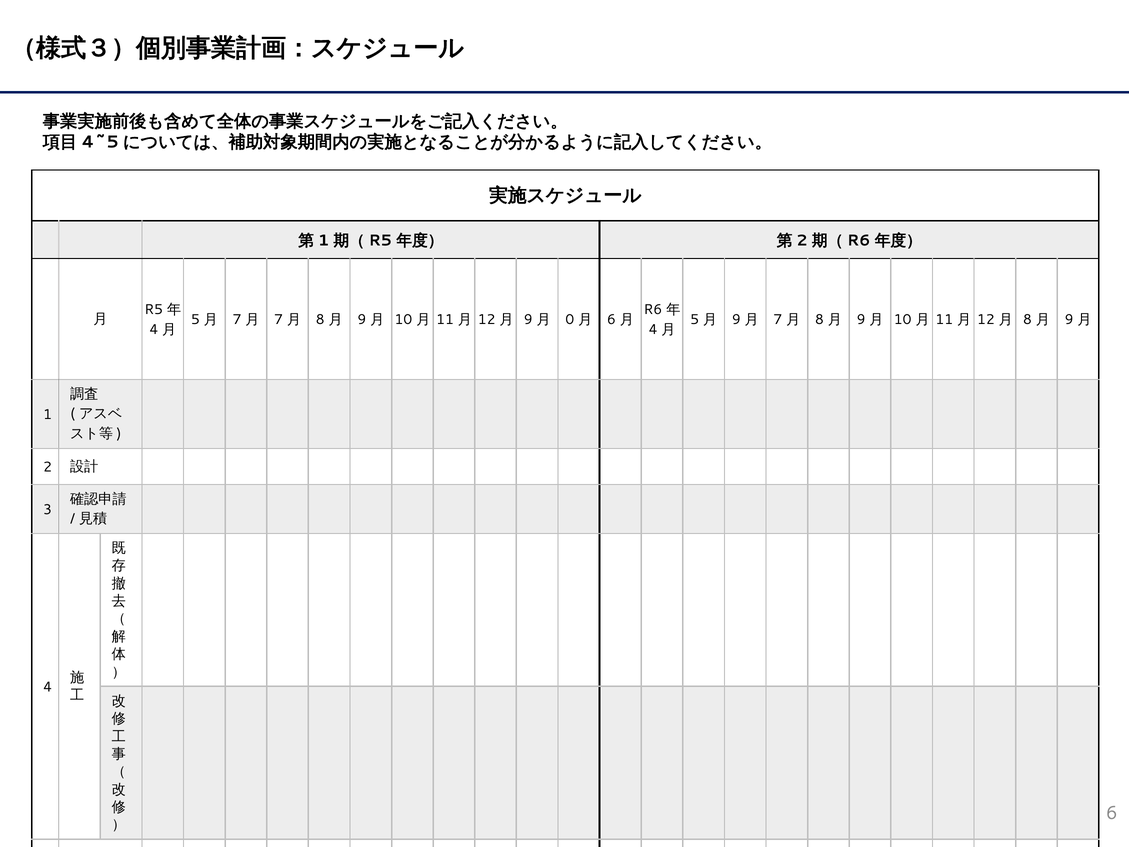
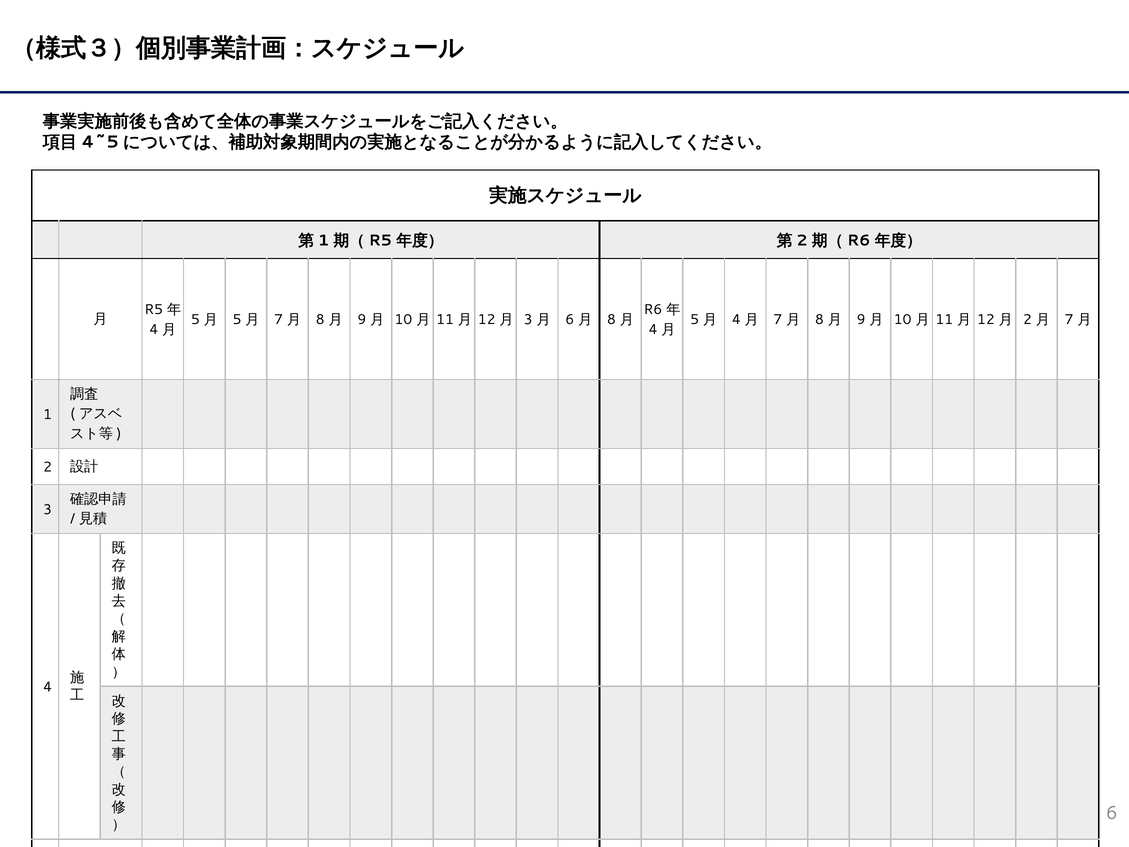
7 at (237, 320): 7 -> 5
9 at (528, 320): 9 -> 3
0 at (570, 320): 0 -> 6
6 at (611, 320): 6 -> 8
9 at (736, 320): 9 -> 4
8 at (1027, 320): 8 -> 2
9 at (1069, 320): 9 -> 7
